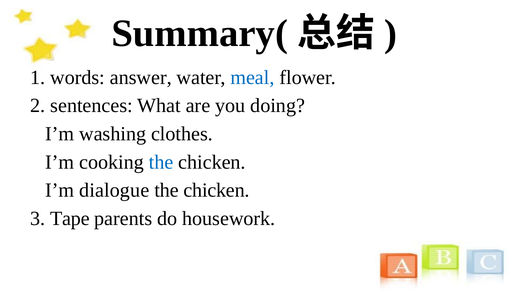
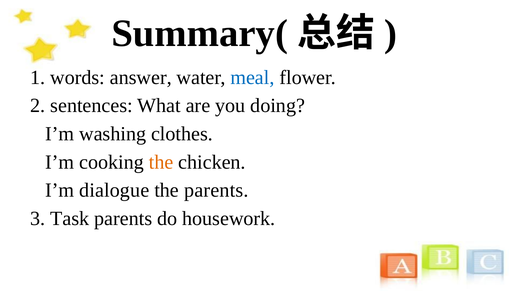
the at (161, 162) colour: blue -> orange
chicken at (217, 190): chicken -> parents
Tape: Tape -> Task
